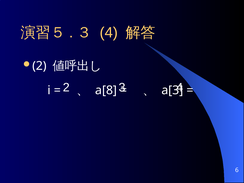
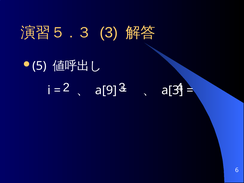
4 at (109, 33): 4 -> 3
2 at (39, 66): 2 -> 5
a[8: a[8 -> a[9
